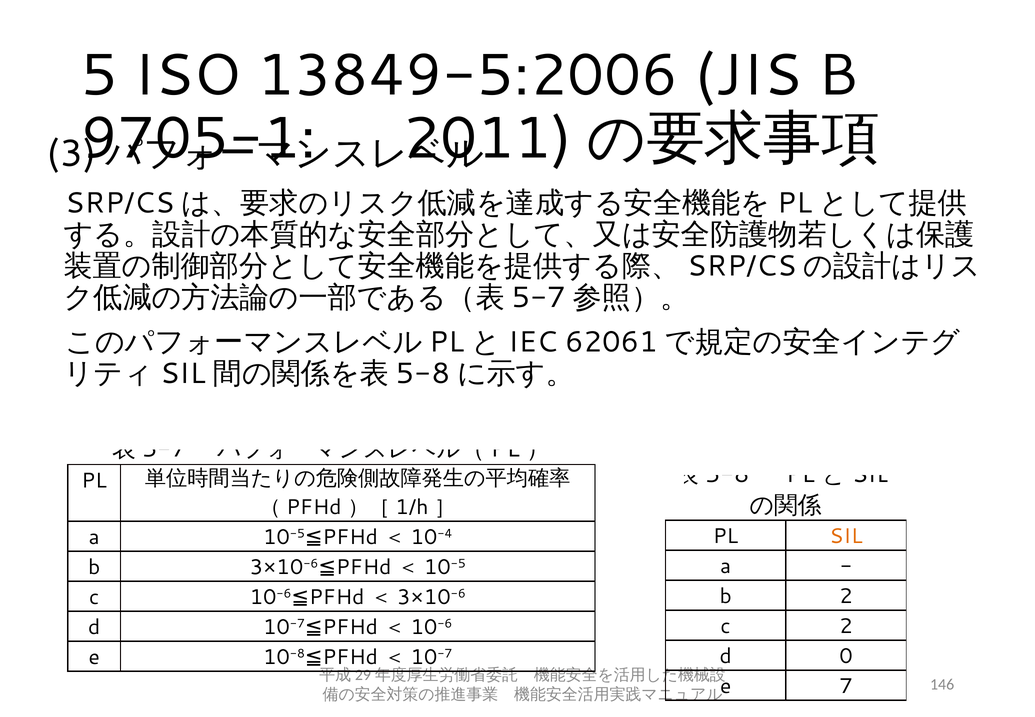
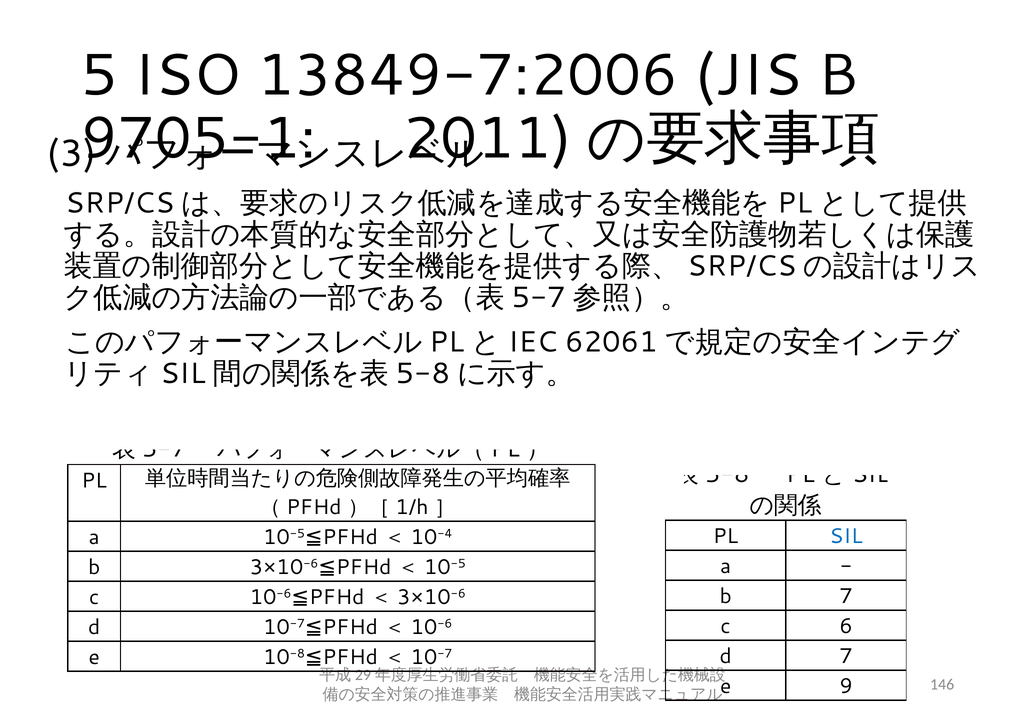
13849-5:2006: 13849-5:2006 -> 13849-7:2006
SIL colour: orange -> blue
b 2: 2 -> 7
c 2: 2 -> 6
d 0: 0 -> 7
7: 7 -> 9
